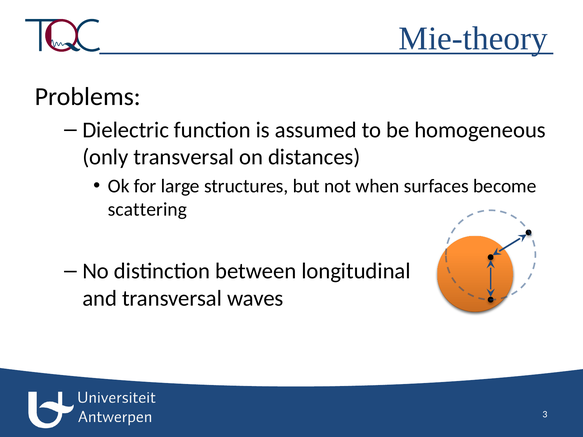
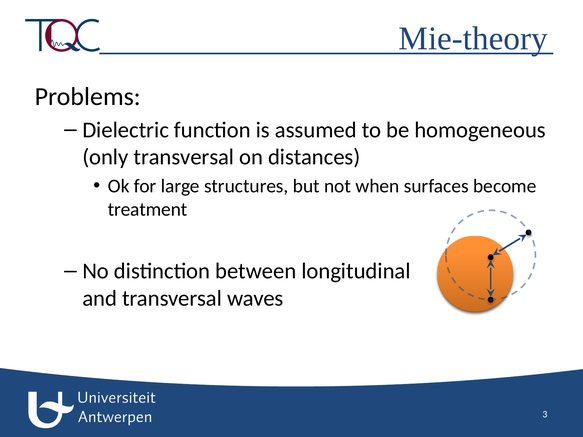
scattering: scattering -> treatment
